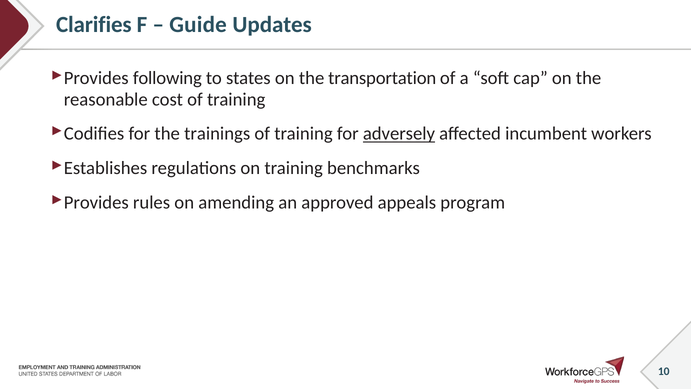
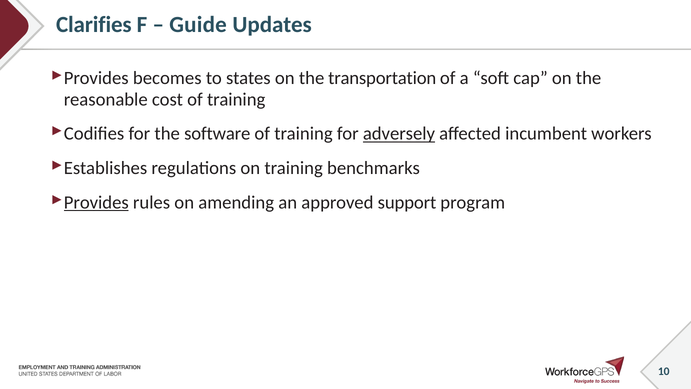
following: following -> becomes
trainings: trainings -> software
Provides at (96, 202) underline: none -> present
appeals: appeals -> support
